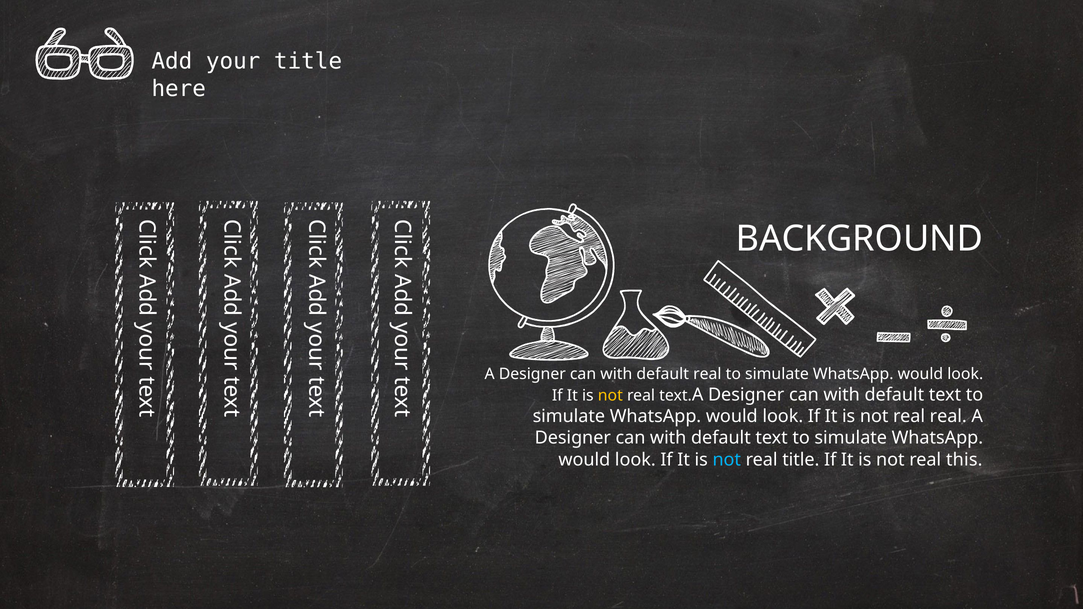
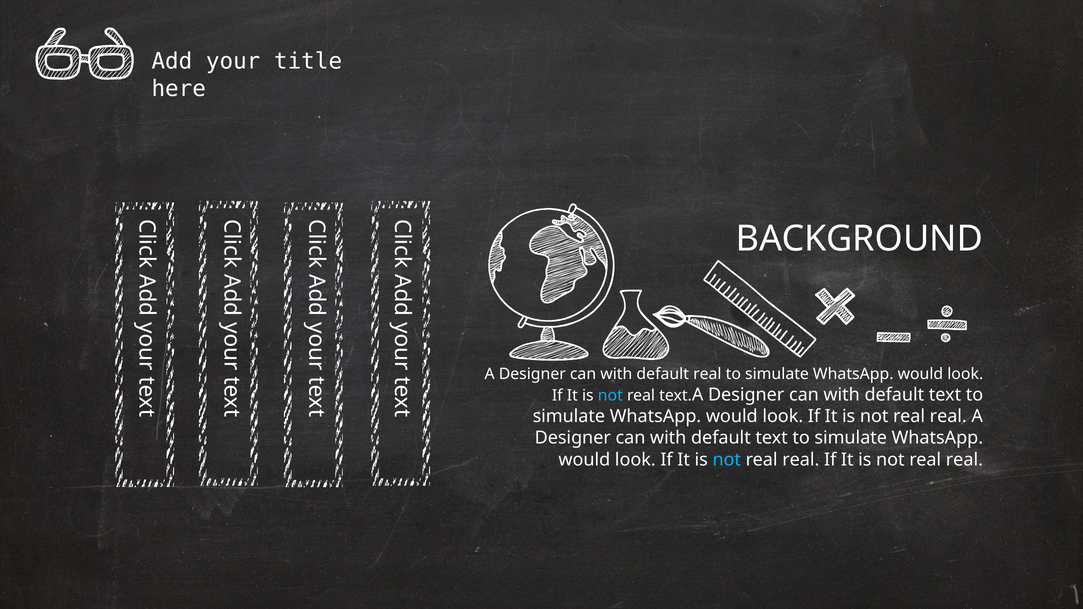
not at (610, 396) colour: yellow -> light blue
title at (801, 460): title -> real
this at (964, 460): this -> real
